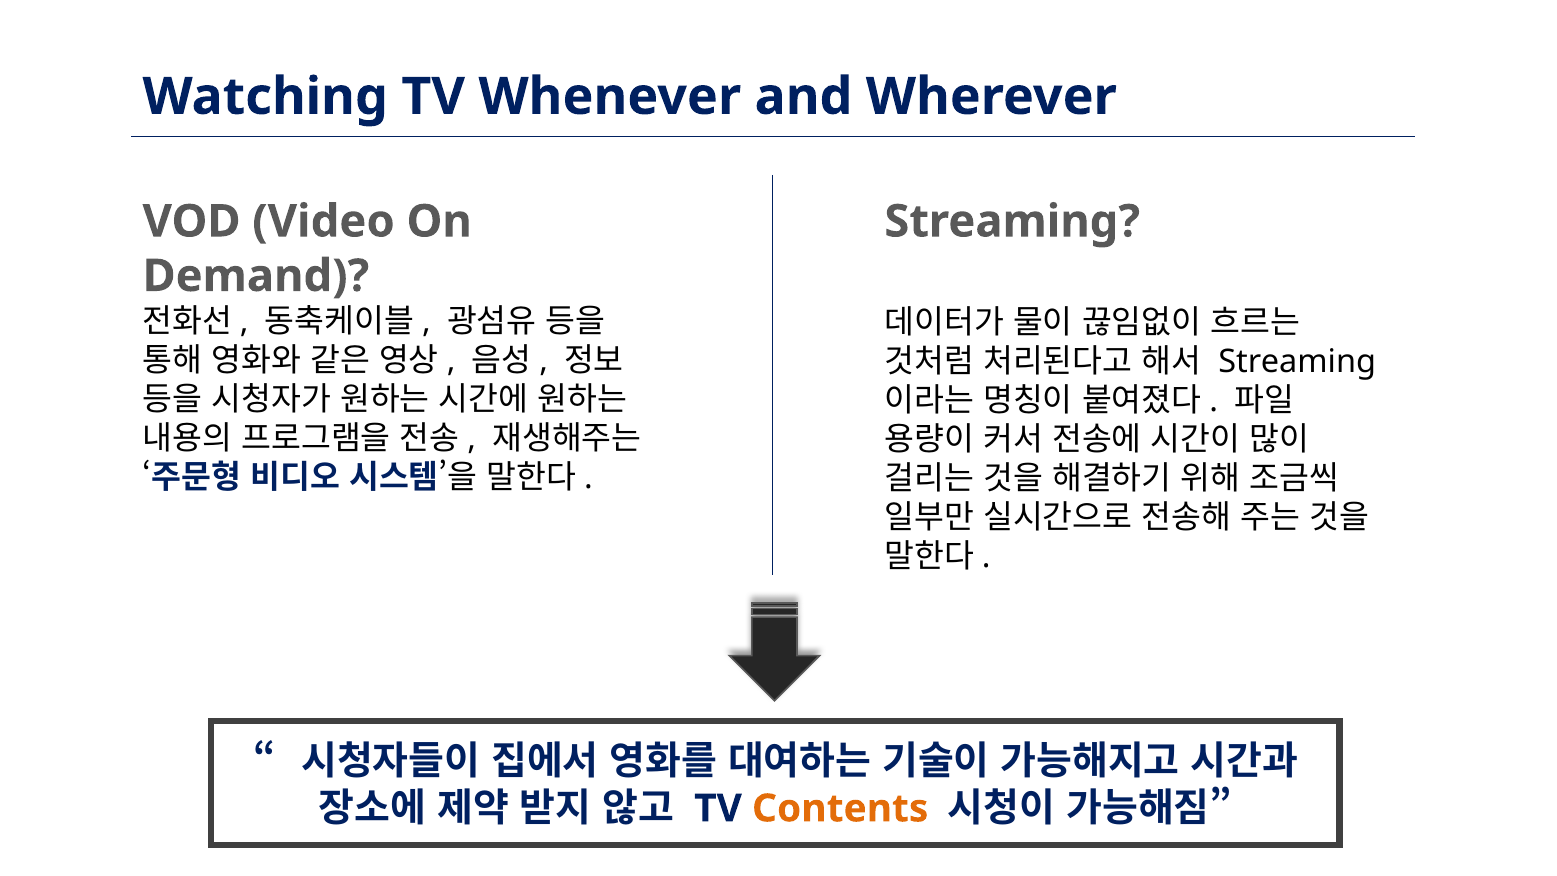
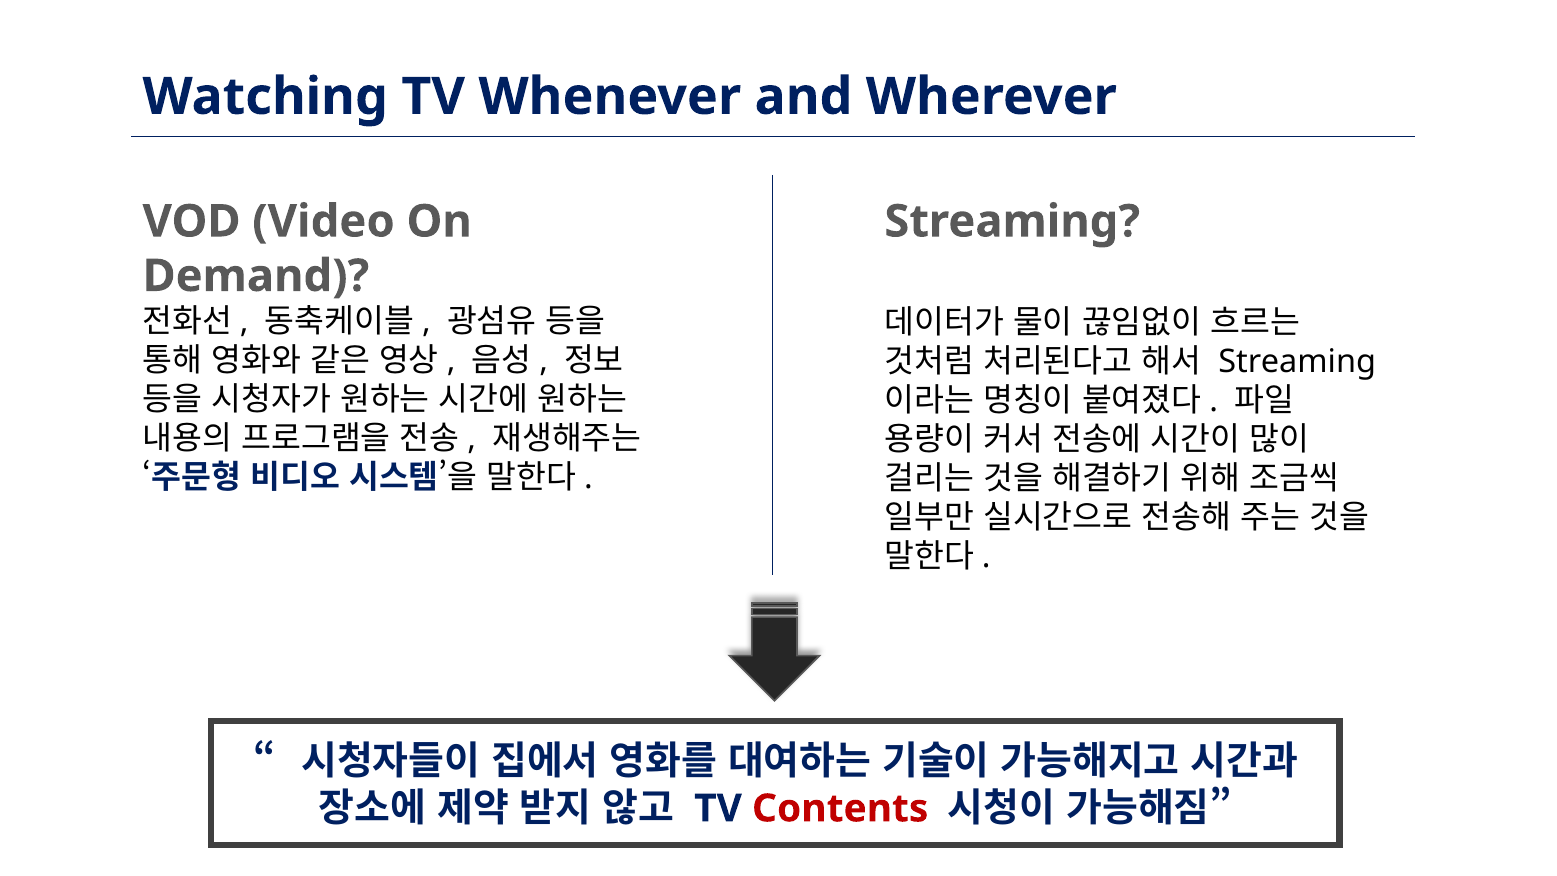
Contents colour: orange -> red
